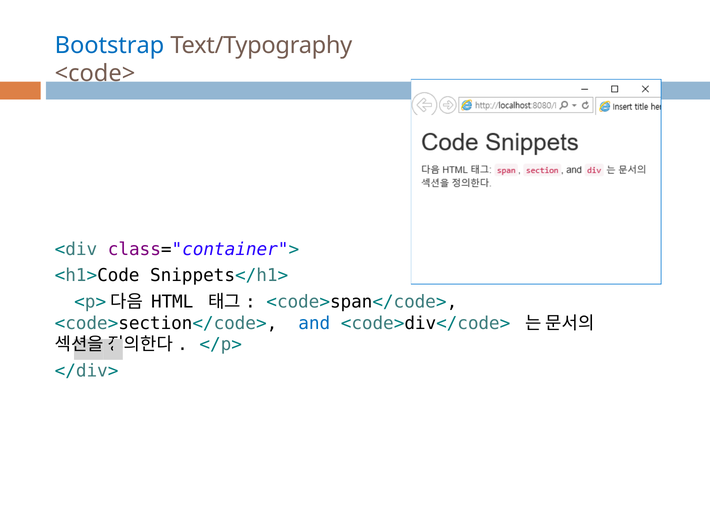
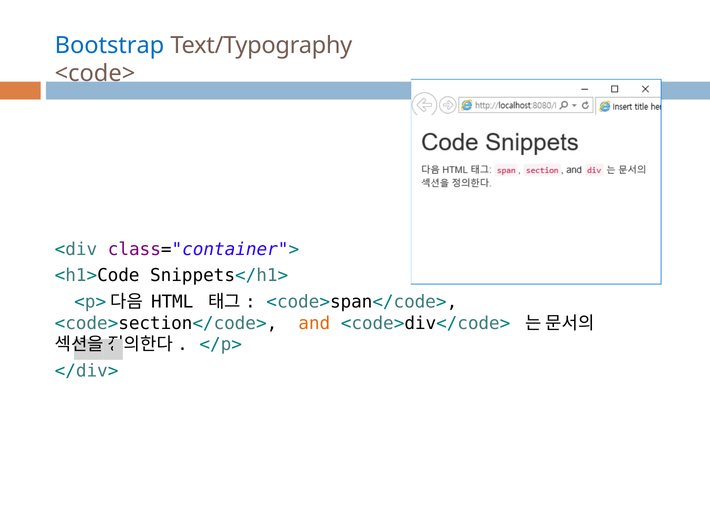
and colour: blue -> orange
